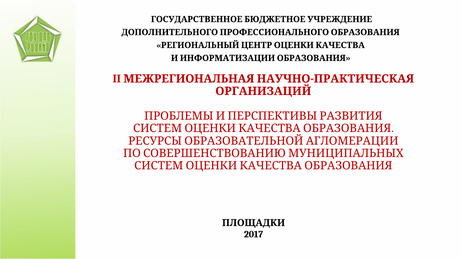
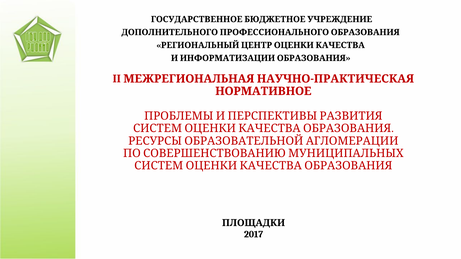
ОРГАНИЗАЦИЙ: ОРГАНИЗАЦИЙ -> НОРМАТИВНОЕ
